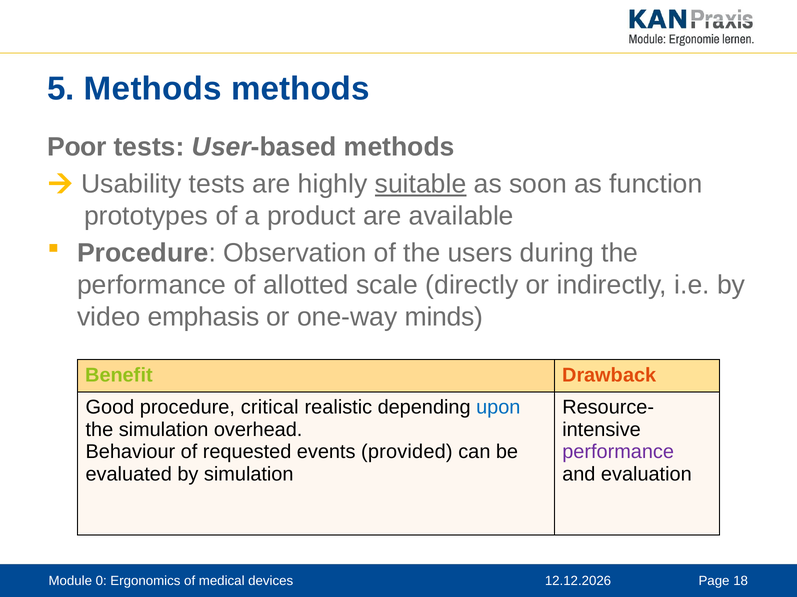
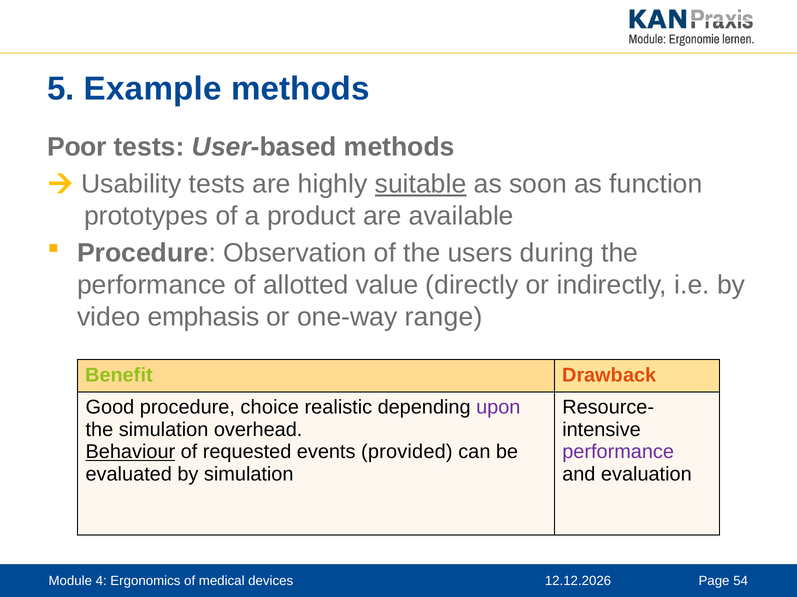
5 Methods: Methods -> Example
scale: scale -> value
minds: minds -> range
critical: critical -> choice
upon colour: blue -> purple
Behaviour underline: none -> present
0: 0 -> 4
18: 18 -> 54
